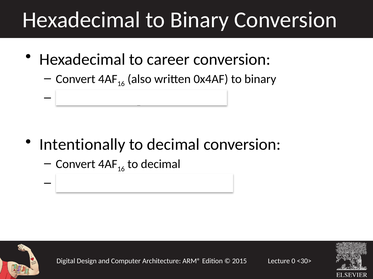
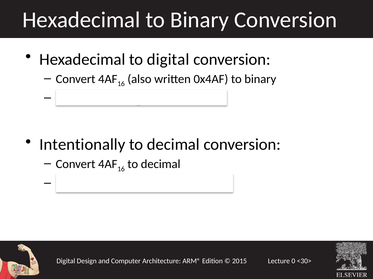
to career: career -> digital
